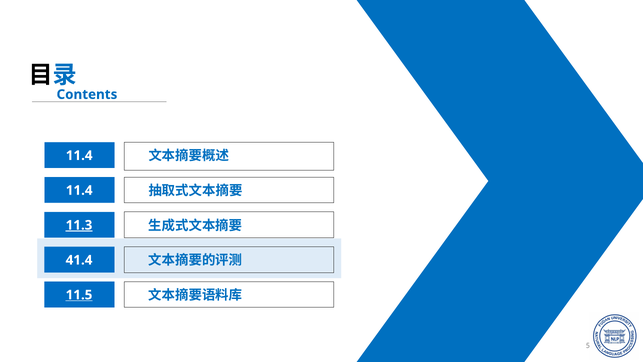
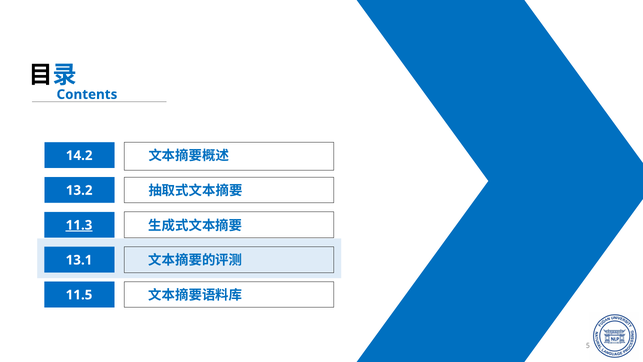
11.4 at (79, 155): 11.4 -> 14.2
11.4 at (79, 190): 11.4 -> 13.2
41.4: 41.4 -> 13.1
11.5 underline: present -> none
